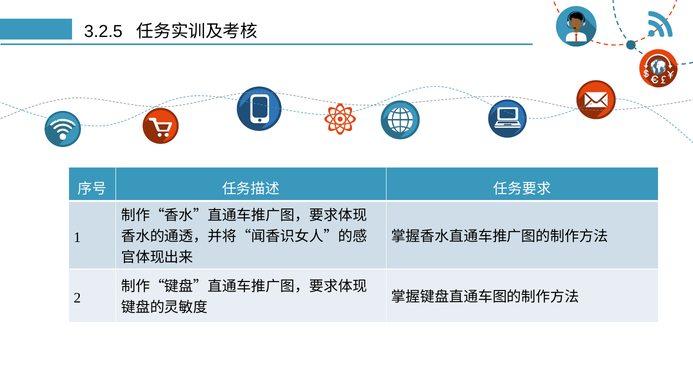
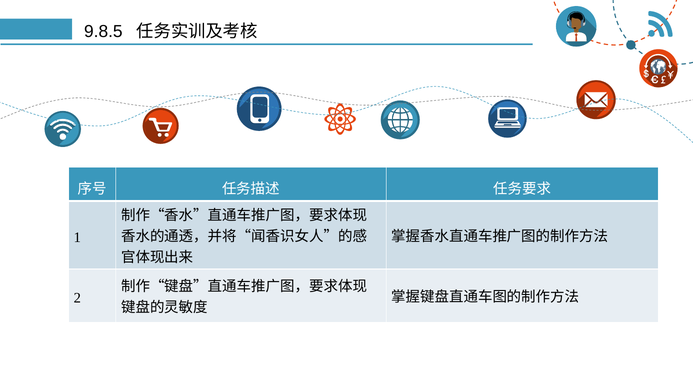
3.2.5: 3.2.5 -> 9.8.5
